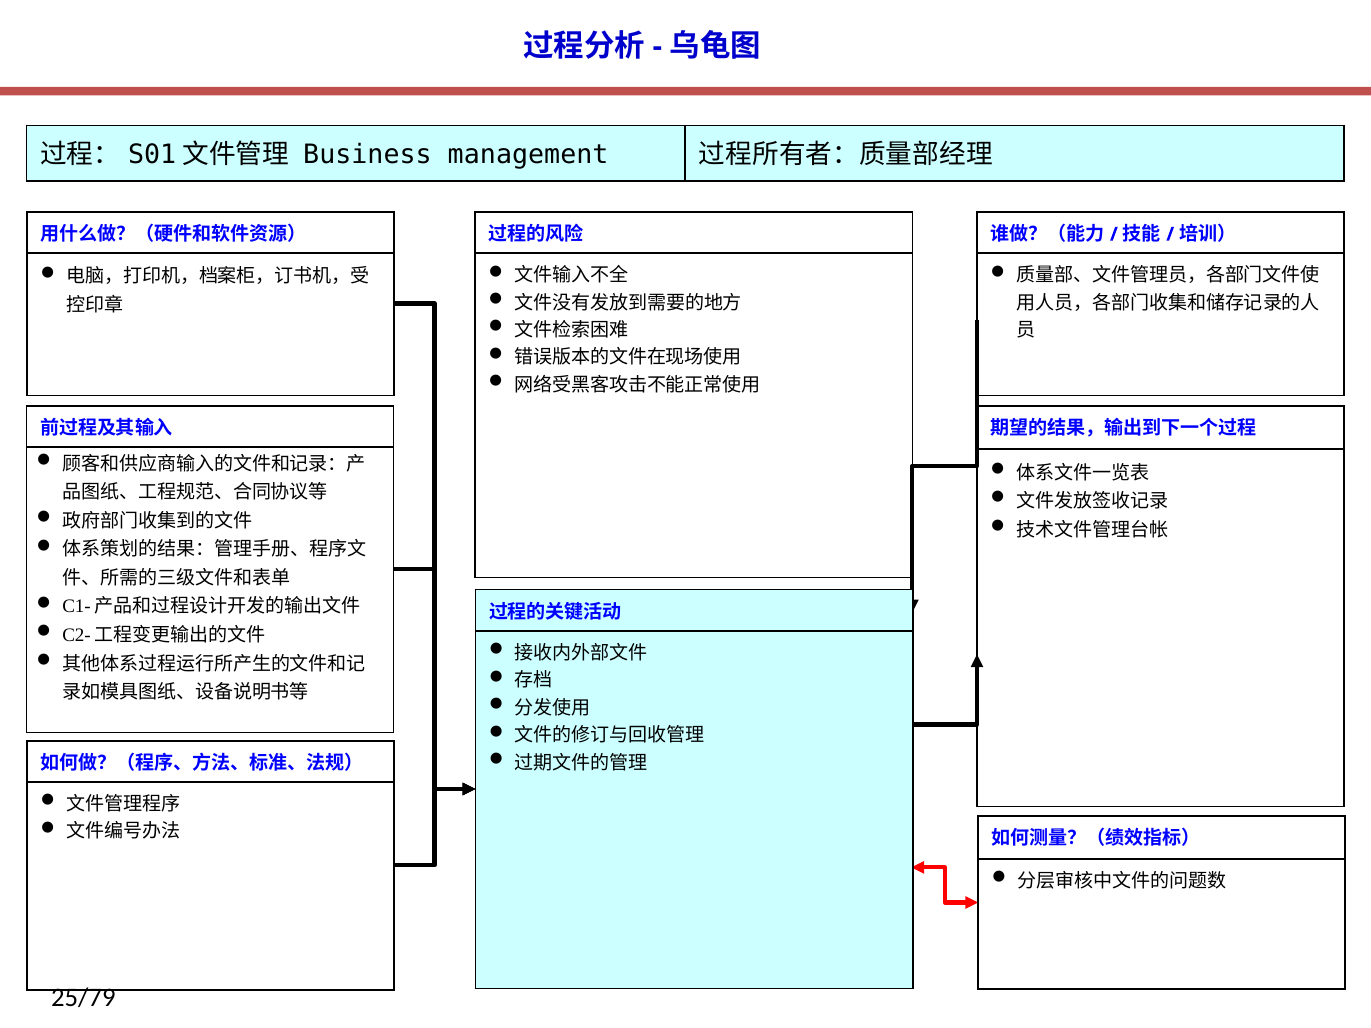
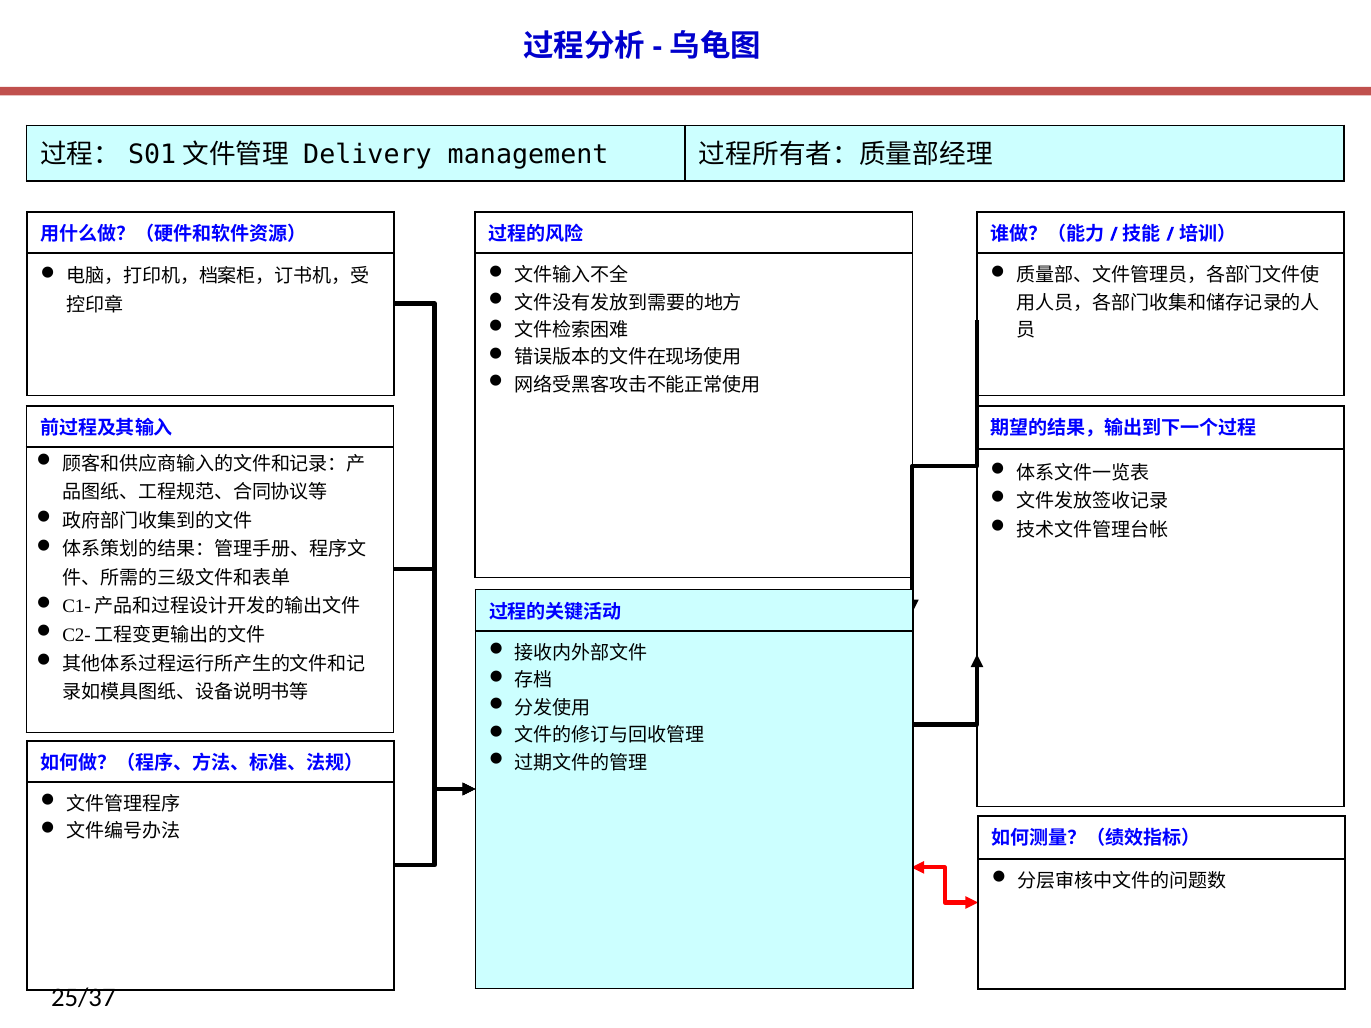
Business: Business -> Delivery
25/79: 25/79 -> 25/37
